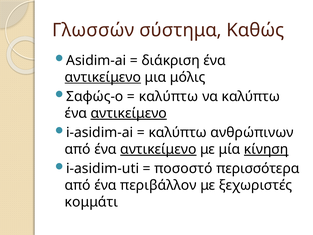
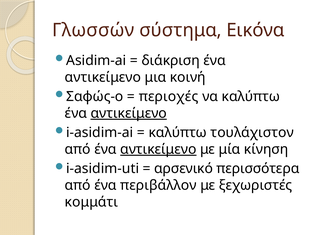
Καθώς: Καθώς -> Εικόνα
αντικείμενο at (103, 77) underline: present -> none
μόλις: μόλις -> κοινή
καλύπτω at (169, 96): καλύπτω -> περιοχές
ανθρώπινων: ανθρώπινων -> τουλάχιστον
κίνηση underline: present -> none
ποσοστό: ποσοστό -> αρσενικό
